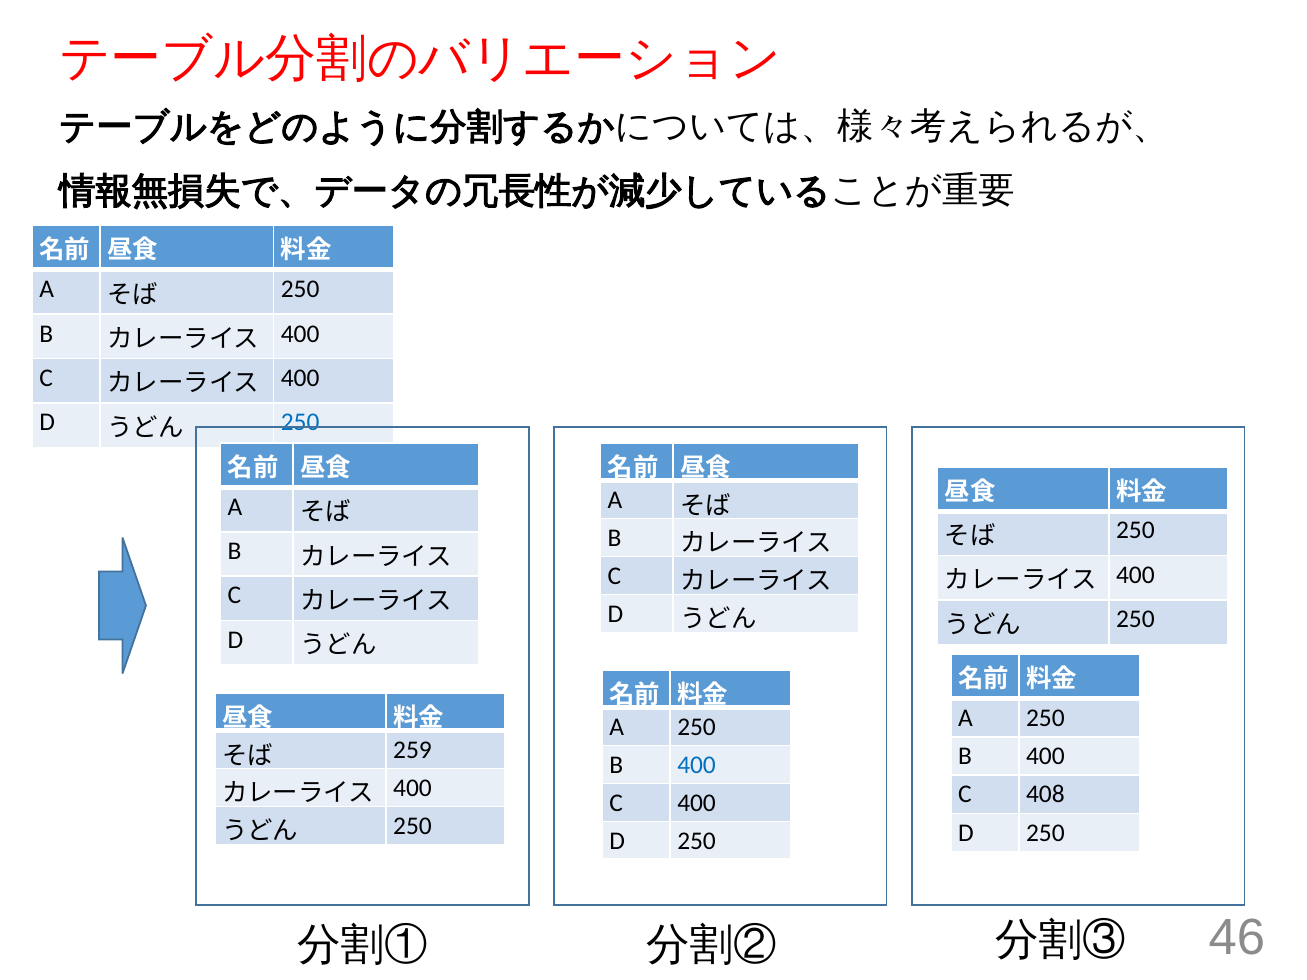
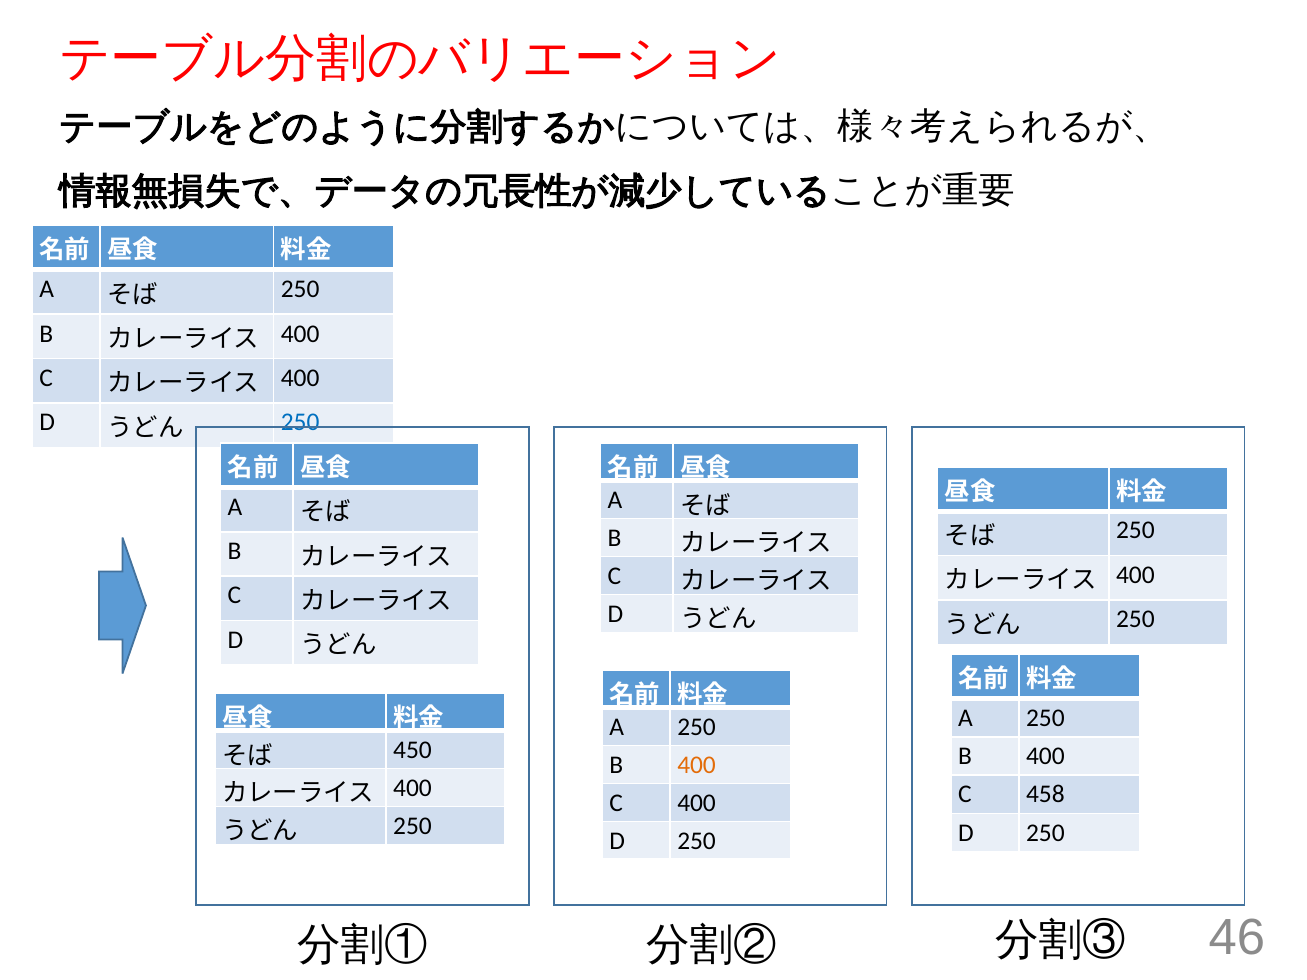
259: 259 -> 450
400 at (697, 765) colour: blue -> orange
408: 408 -> 458
